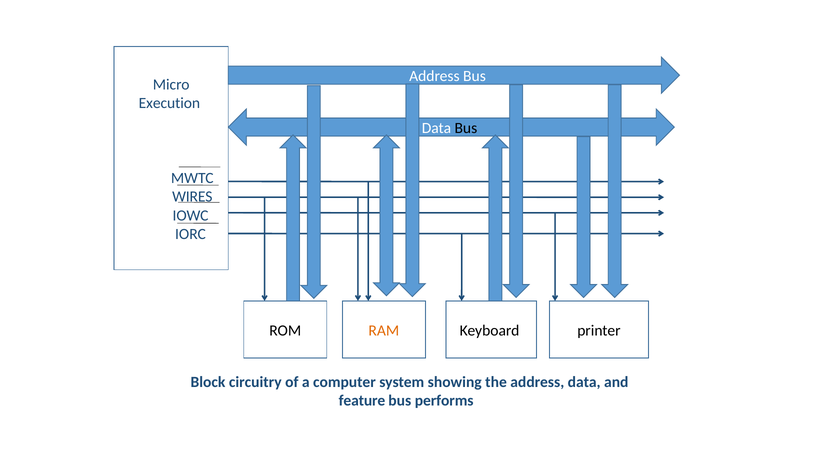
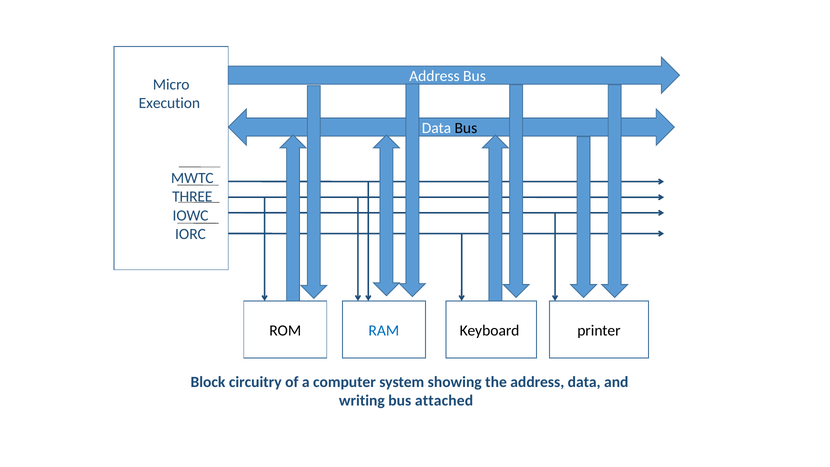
WIRES: WIRES -> THREE
RAM colour: orange -> blue
feature: feature -> writing
performs: performs -> attached
